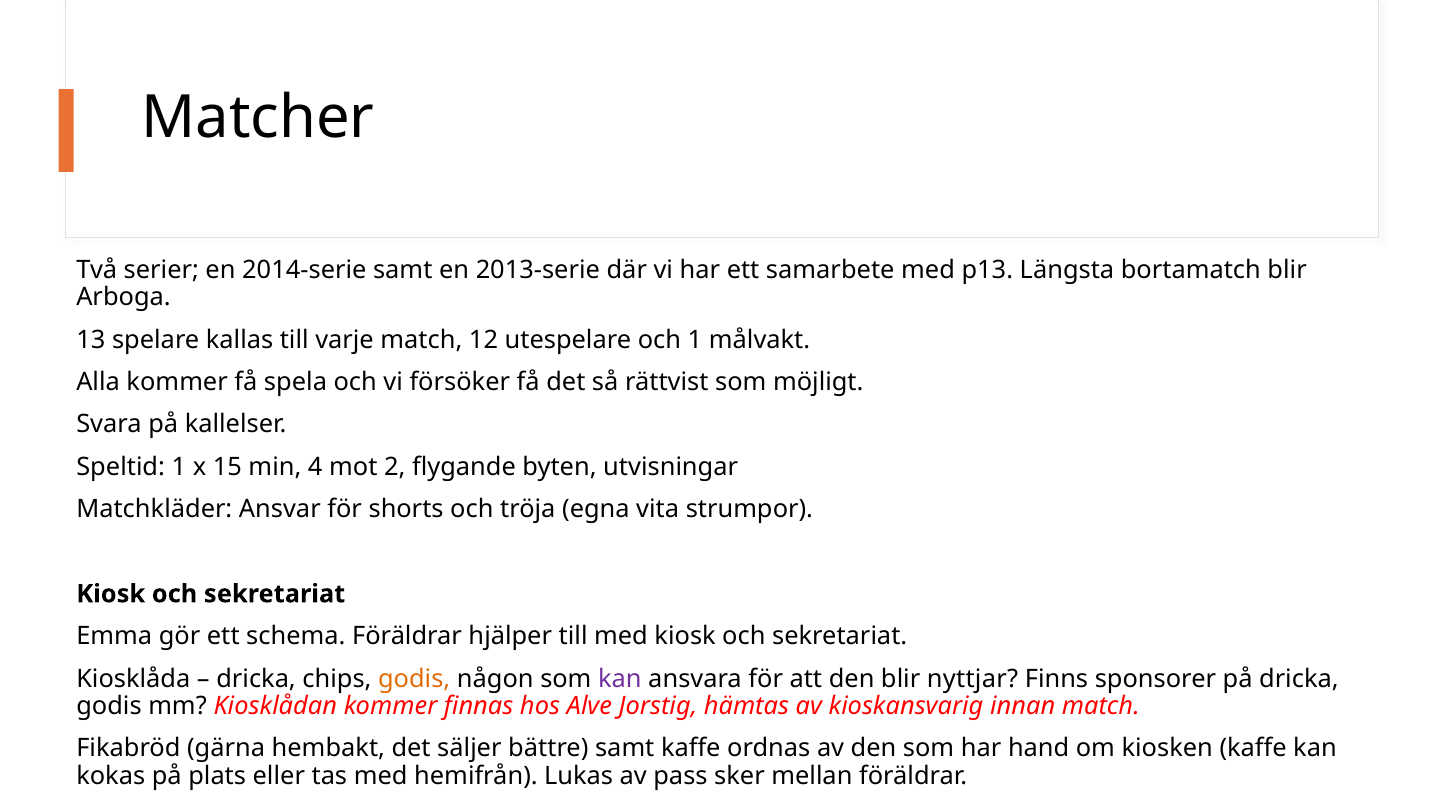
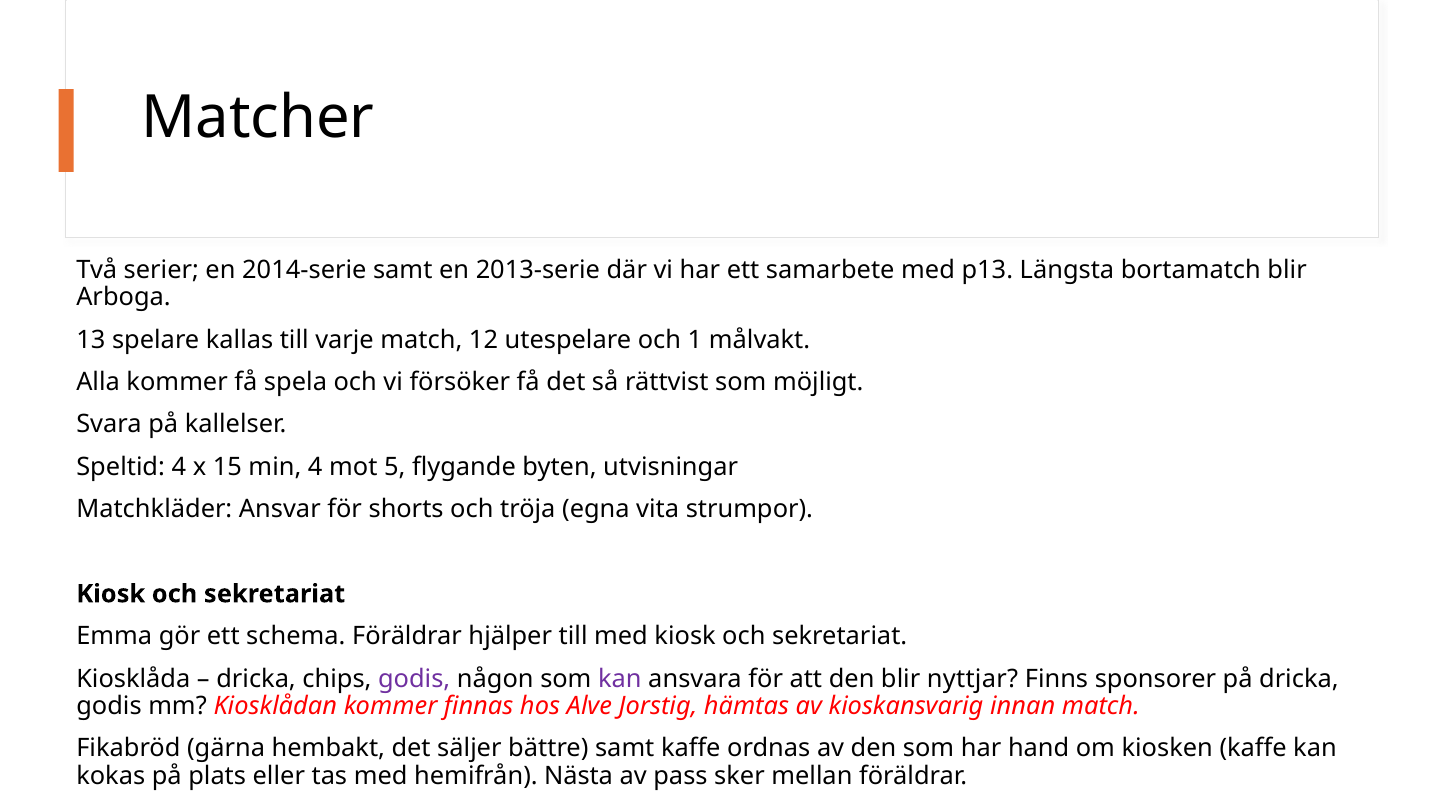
Speltid 1: 1 -> 4
2: 2 -> 5
godis at (414, 679) colour: orange -> purple
Lukas: Lukas -> Nästa
